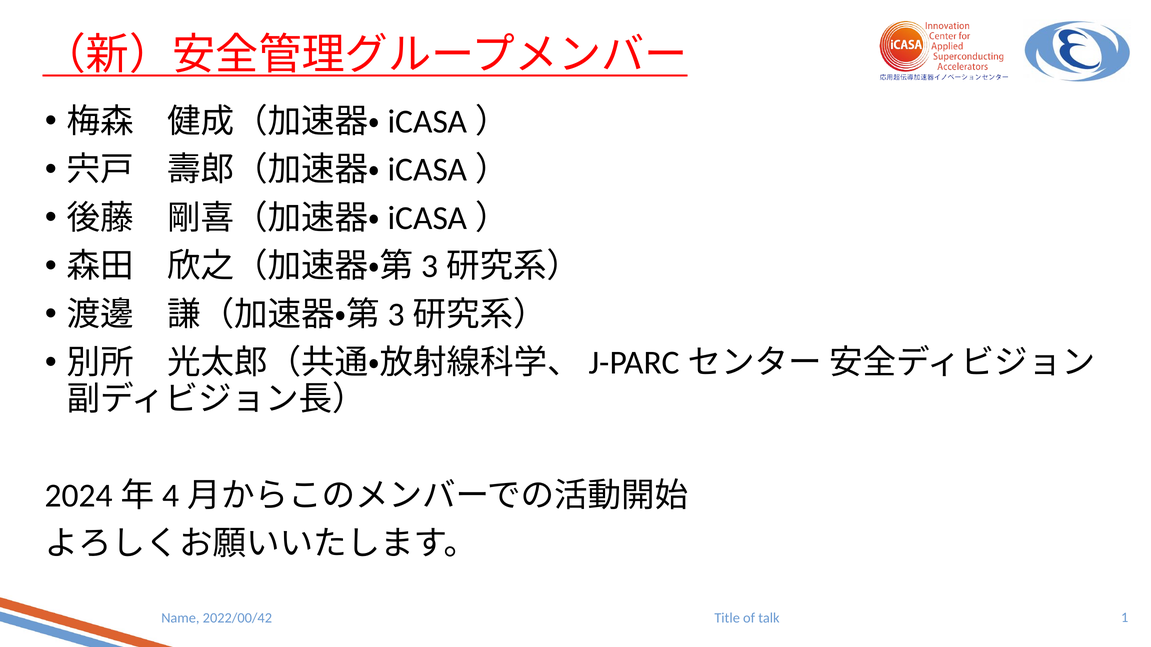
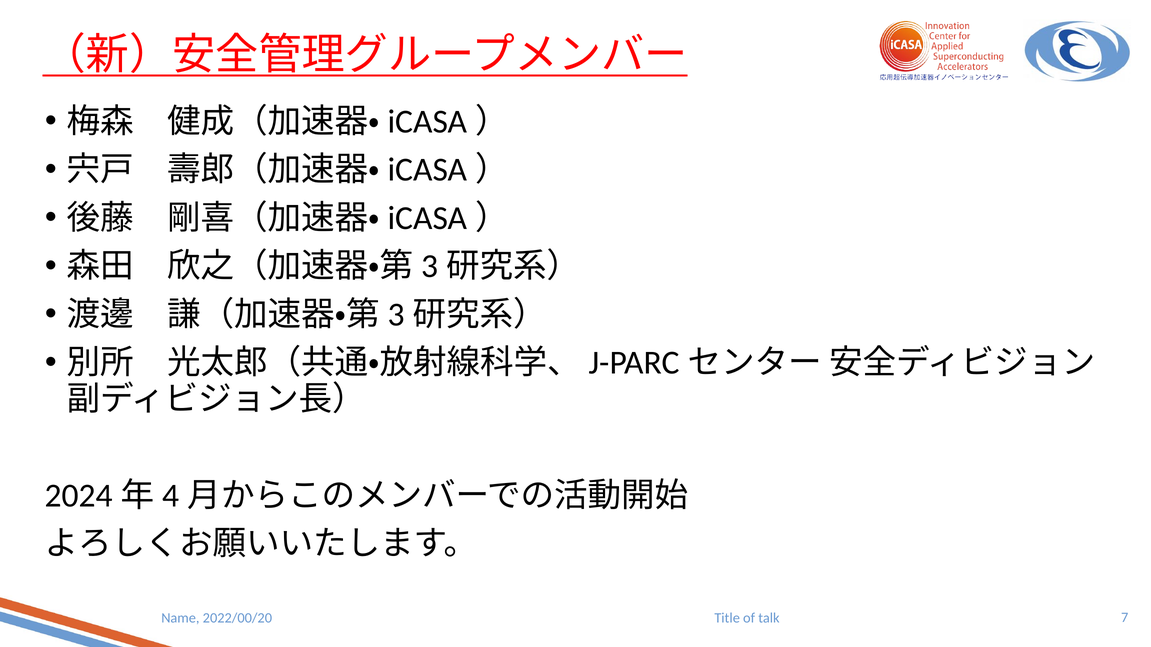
2022/00/42: 2022/00/42 -> 2022/00/20
1: 1 -> 7
